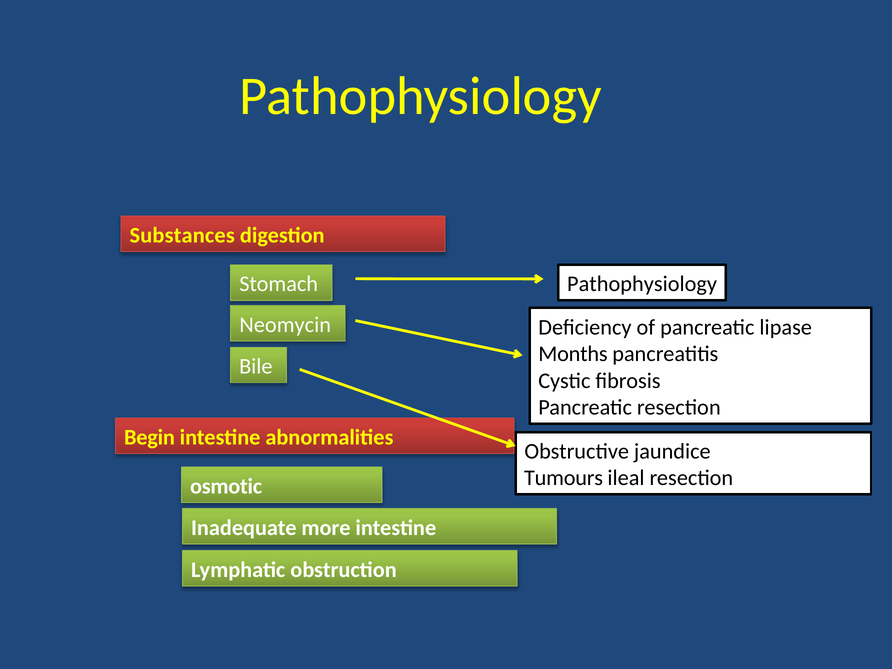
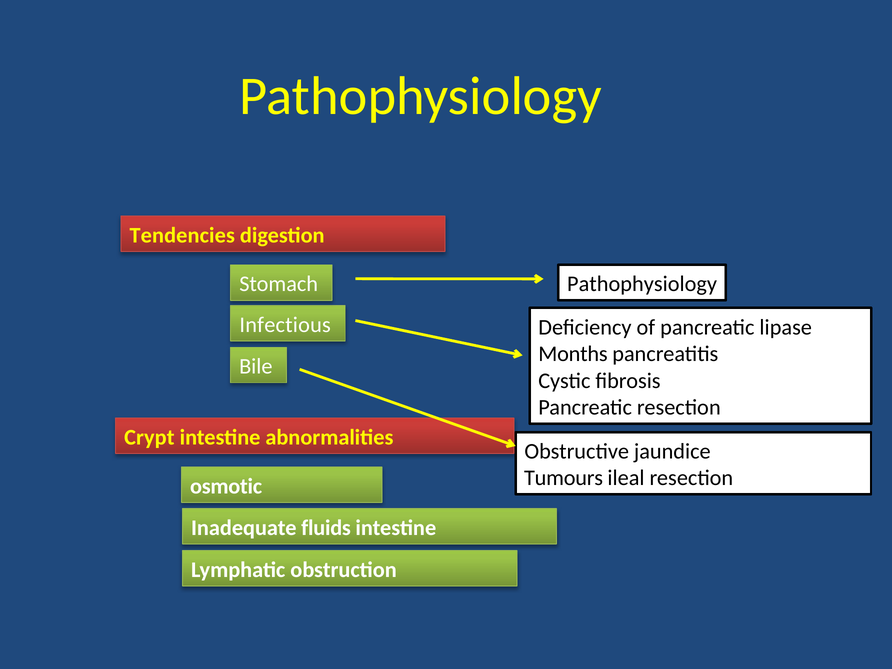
Substances: Substances -> Tendencies
Neomycin: Neomycin -> Infectious
Begin: Begin -> Crypt
more: more -> fluids
